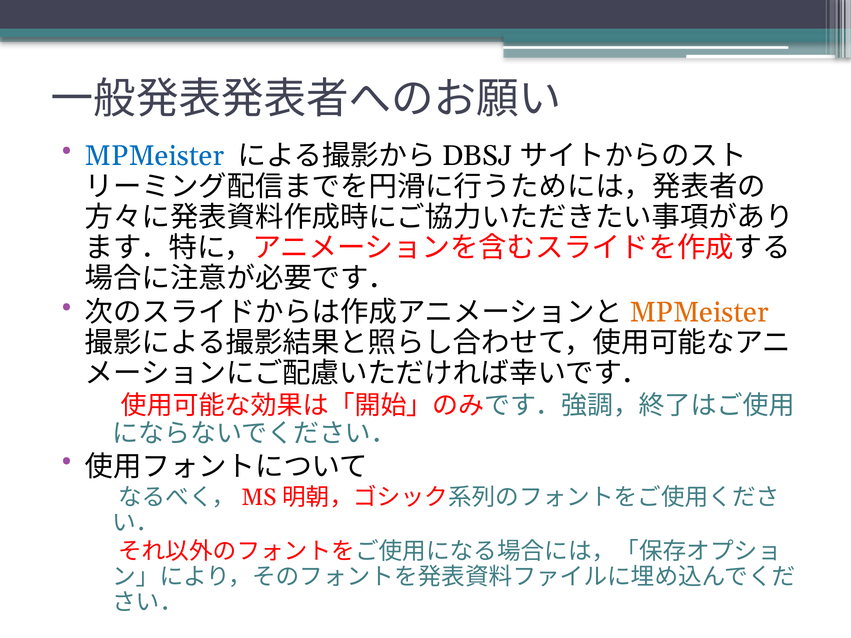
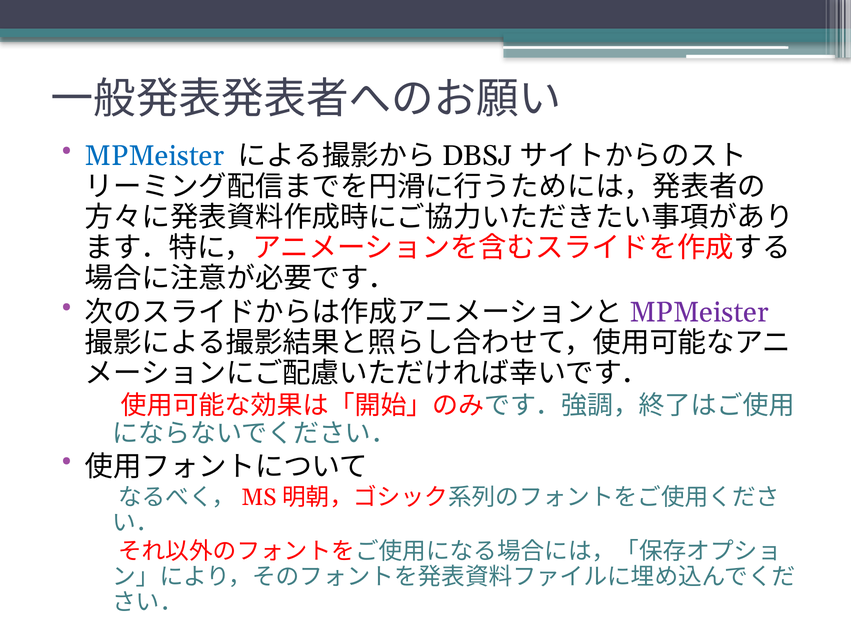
MPMeister at (699, 312) colour: orange -> purple
